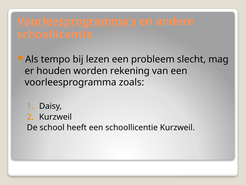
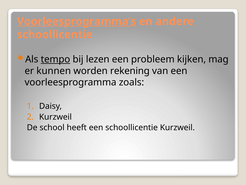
tempo underline: none -> present
slecht: slecht -> kijken
houden: houden -> kunnen
